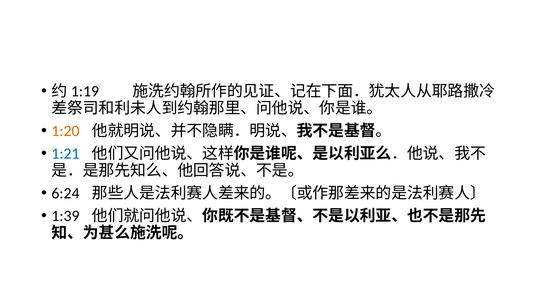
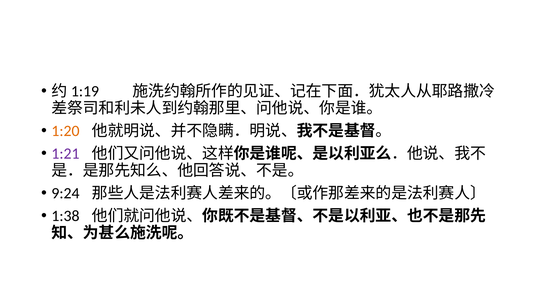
1:21 colour: blue -> purple
6:24: 6:24 -> 9:24
1:39: 1:39 -> 1:38
